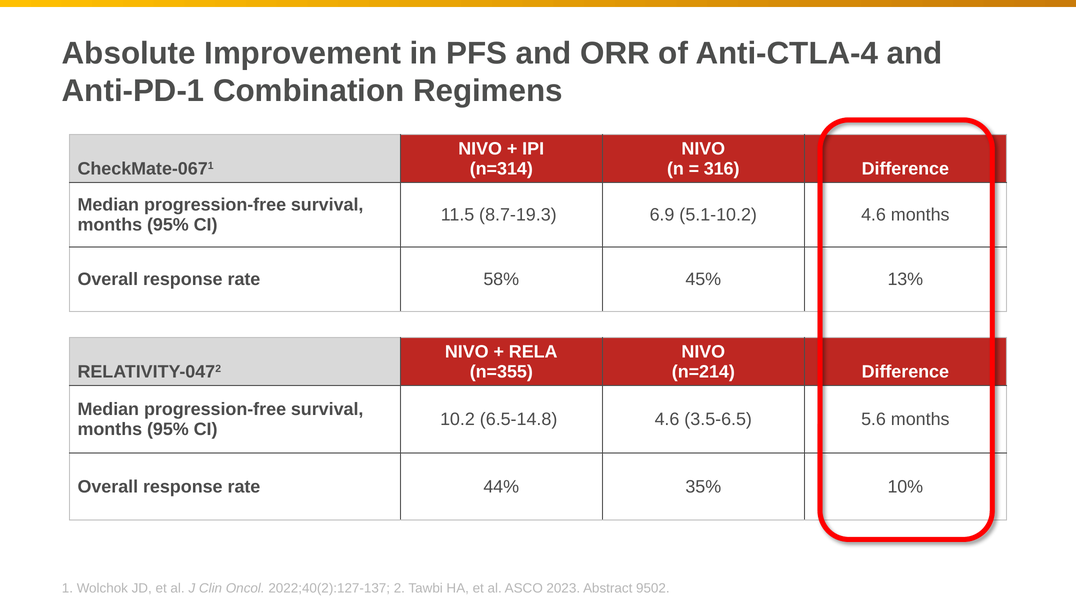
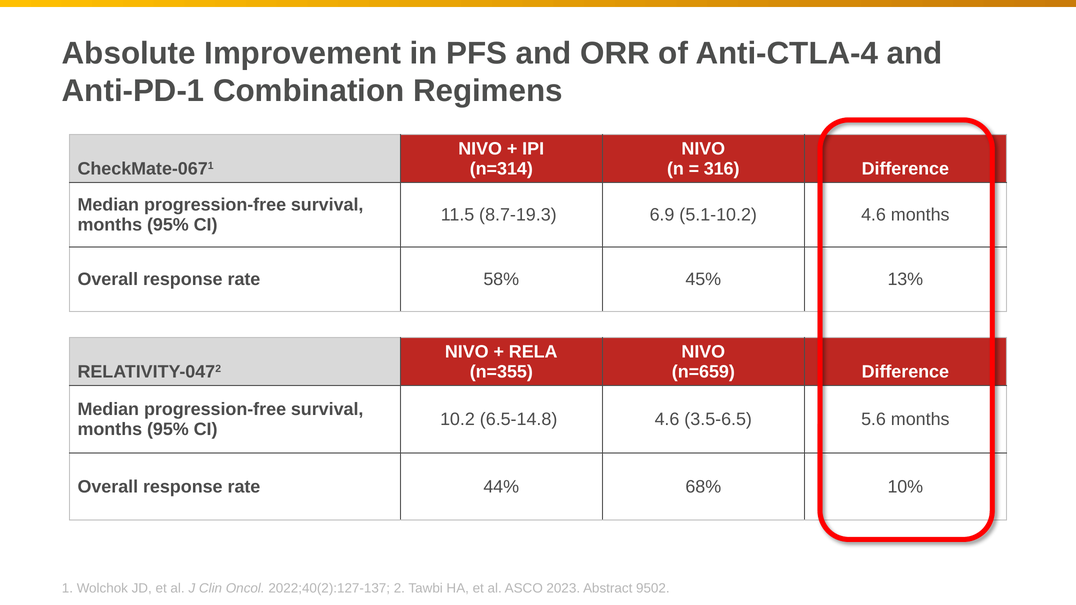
n=214: n=214 -> n=659
35%: 35% -> 68%
